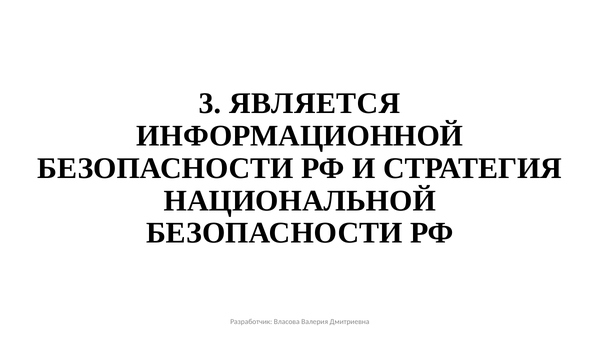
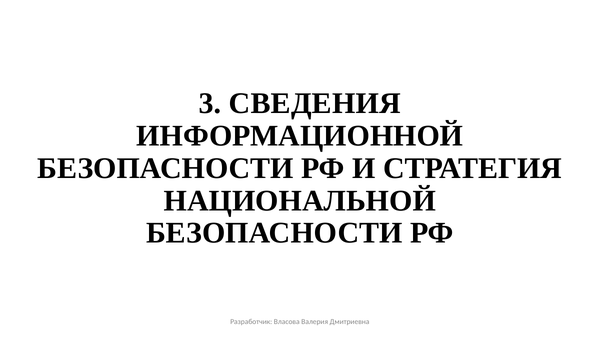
ЯВЛЯЕТСЯ: ЯВЛЯЕТСЯ -> СВЕДЕНИЯ
